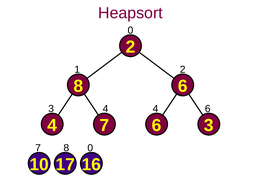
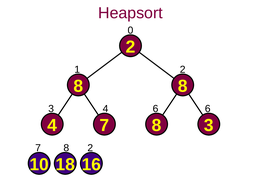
8 6: 6 -> 8
4 4: 4 -> 6
4 7 6: 6 -> 8
7 8 0: 0 -> 2
17: 17 -> 18
